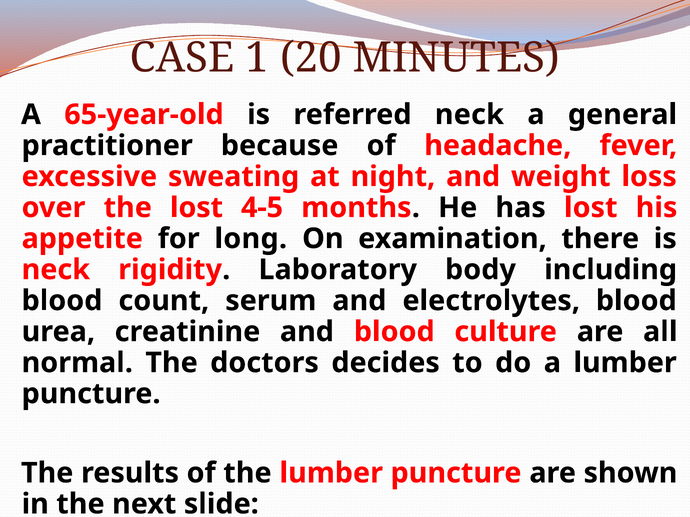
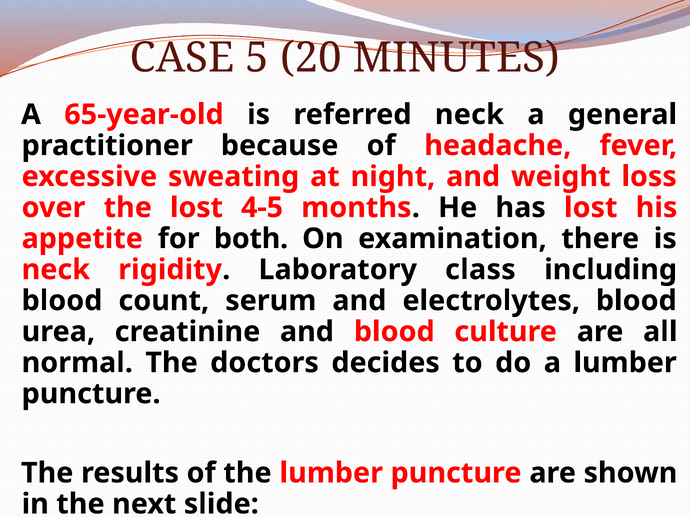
1: 1 -> 5
long: long -> both
body: body -> class
